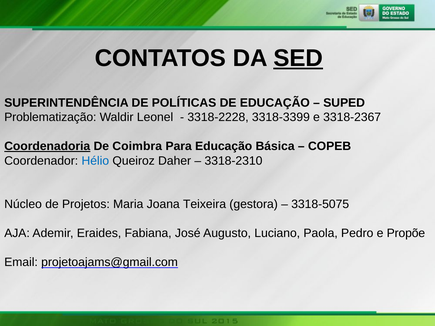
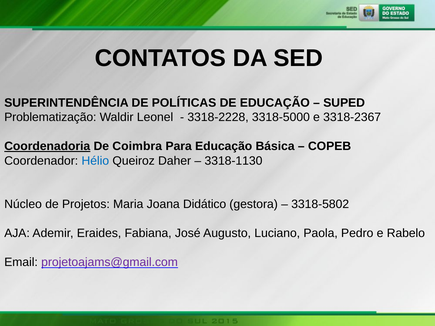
SED underline: present -> none
3318-3399: 3318-3399 -> 3318-5000
3318-2310: 3318-2310 -> 3318-1130
Teixeira: Teixeira -> Didático
3318-5075: 3318-5075 -> 3318-5802
Propõe: Propõe -> Rabelo
projetoajams@gmail.com colour: black -> purple
